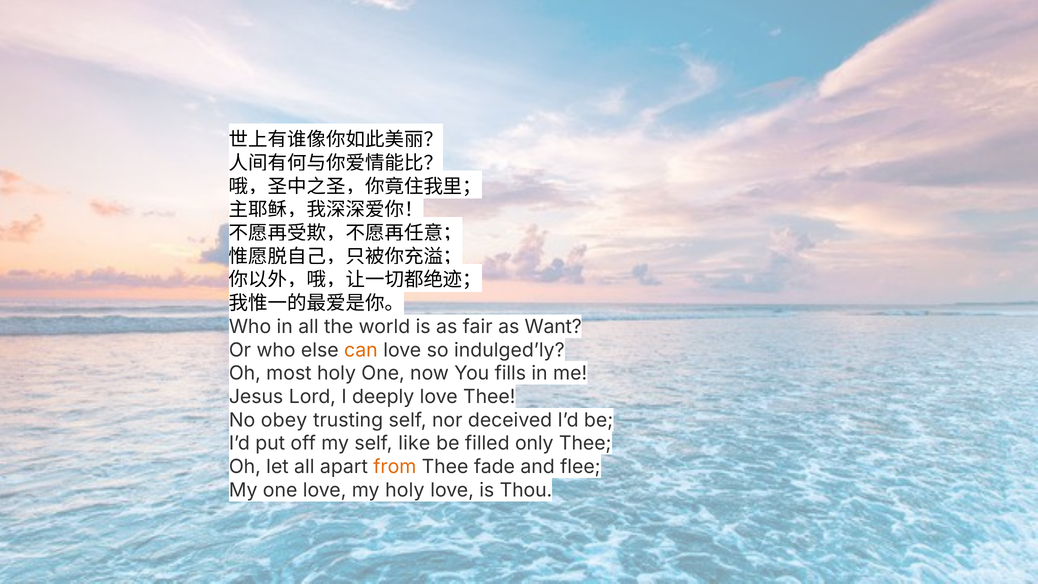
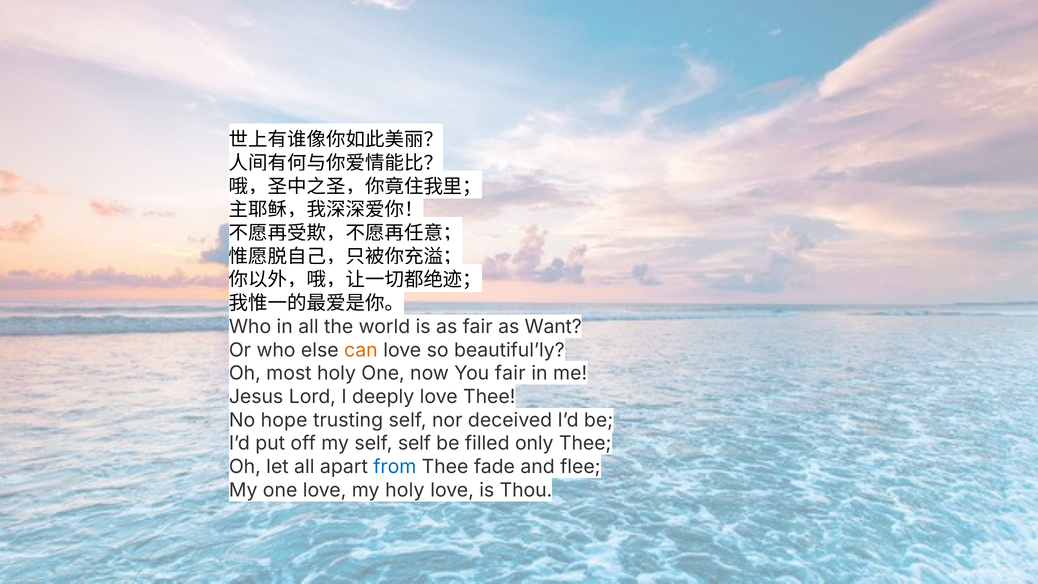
indulged’ly: indulged’ly -> beautiful’ly
You fills: fills -> fair
obey: obey -> hope
self like: like -> self
from colour: orange -> blue
